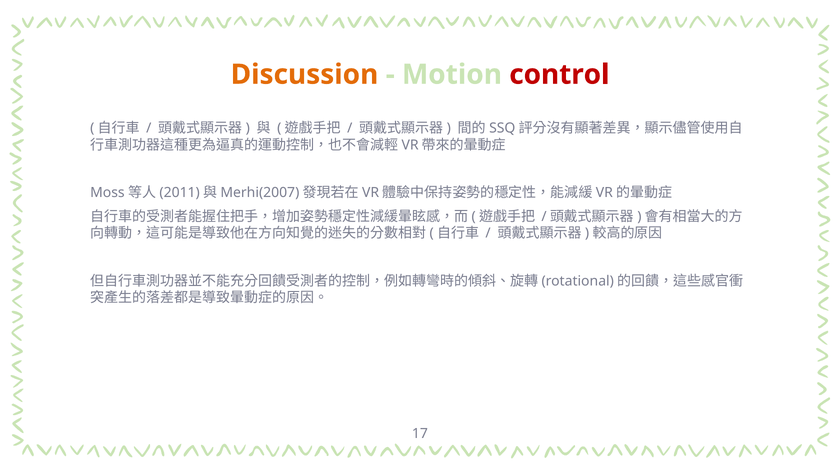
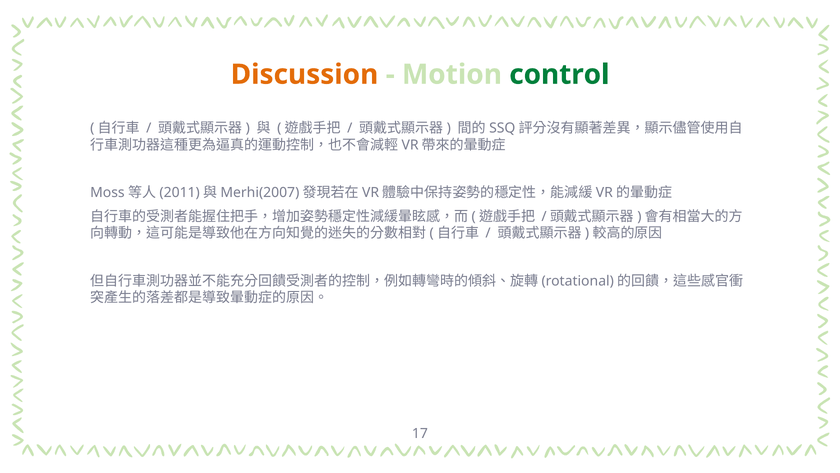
control colour: red -> green
